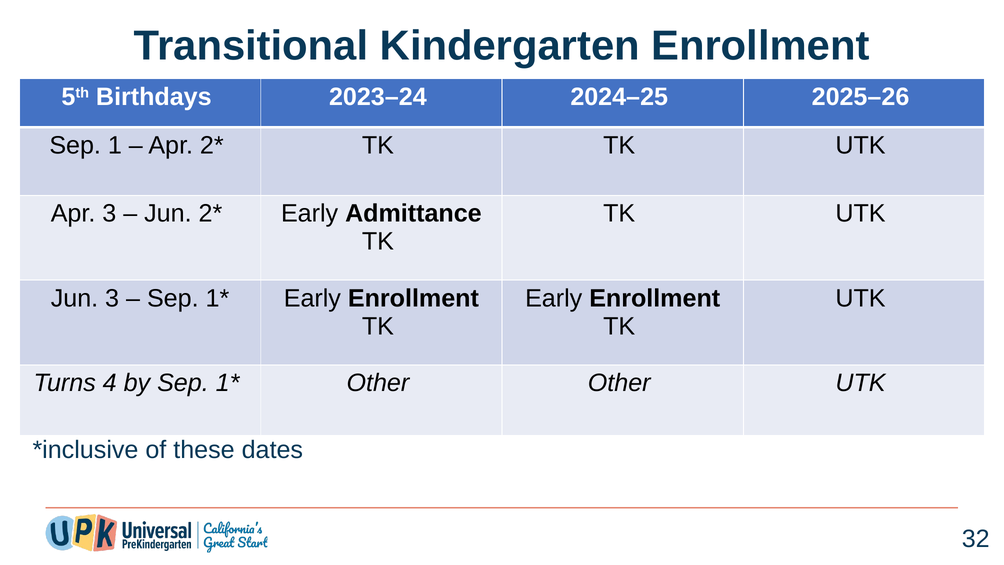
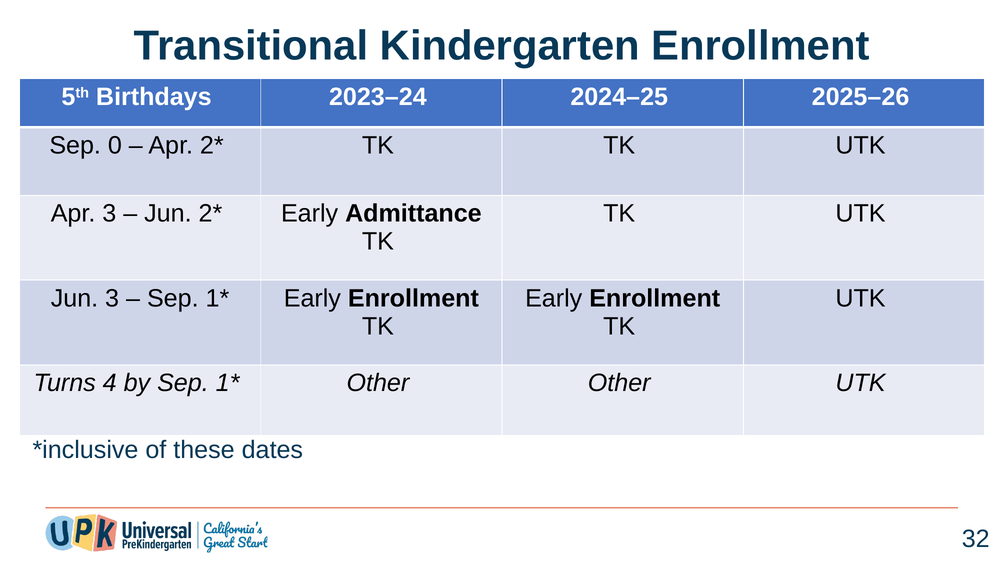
1: 1 -> 0
